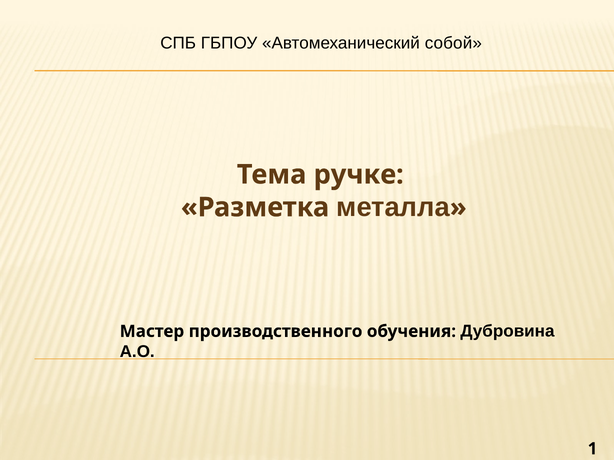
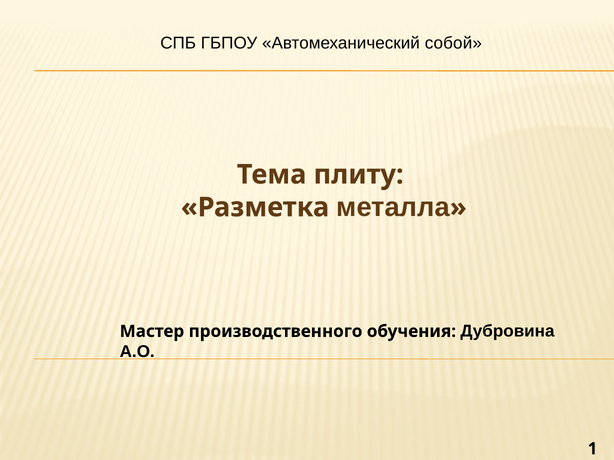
ручке: ручке -> плиту
